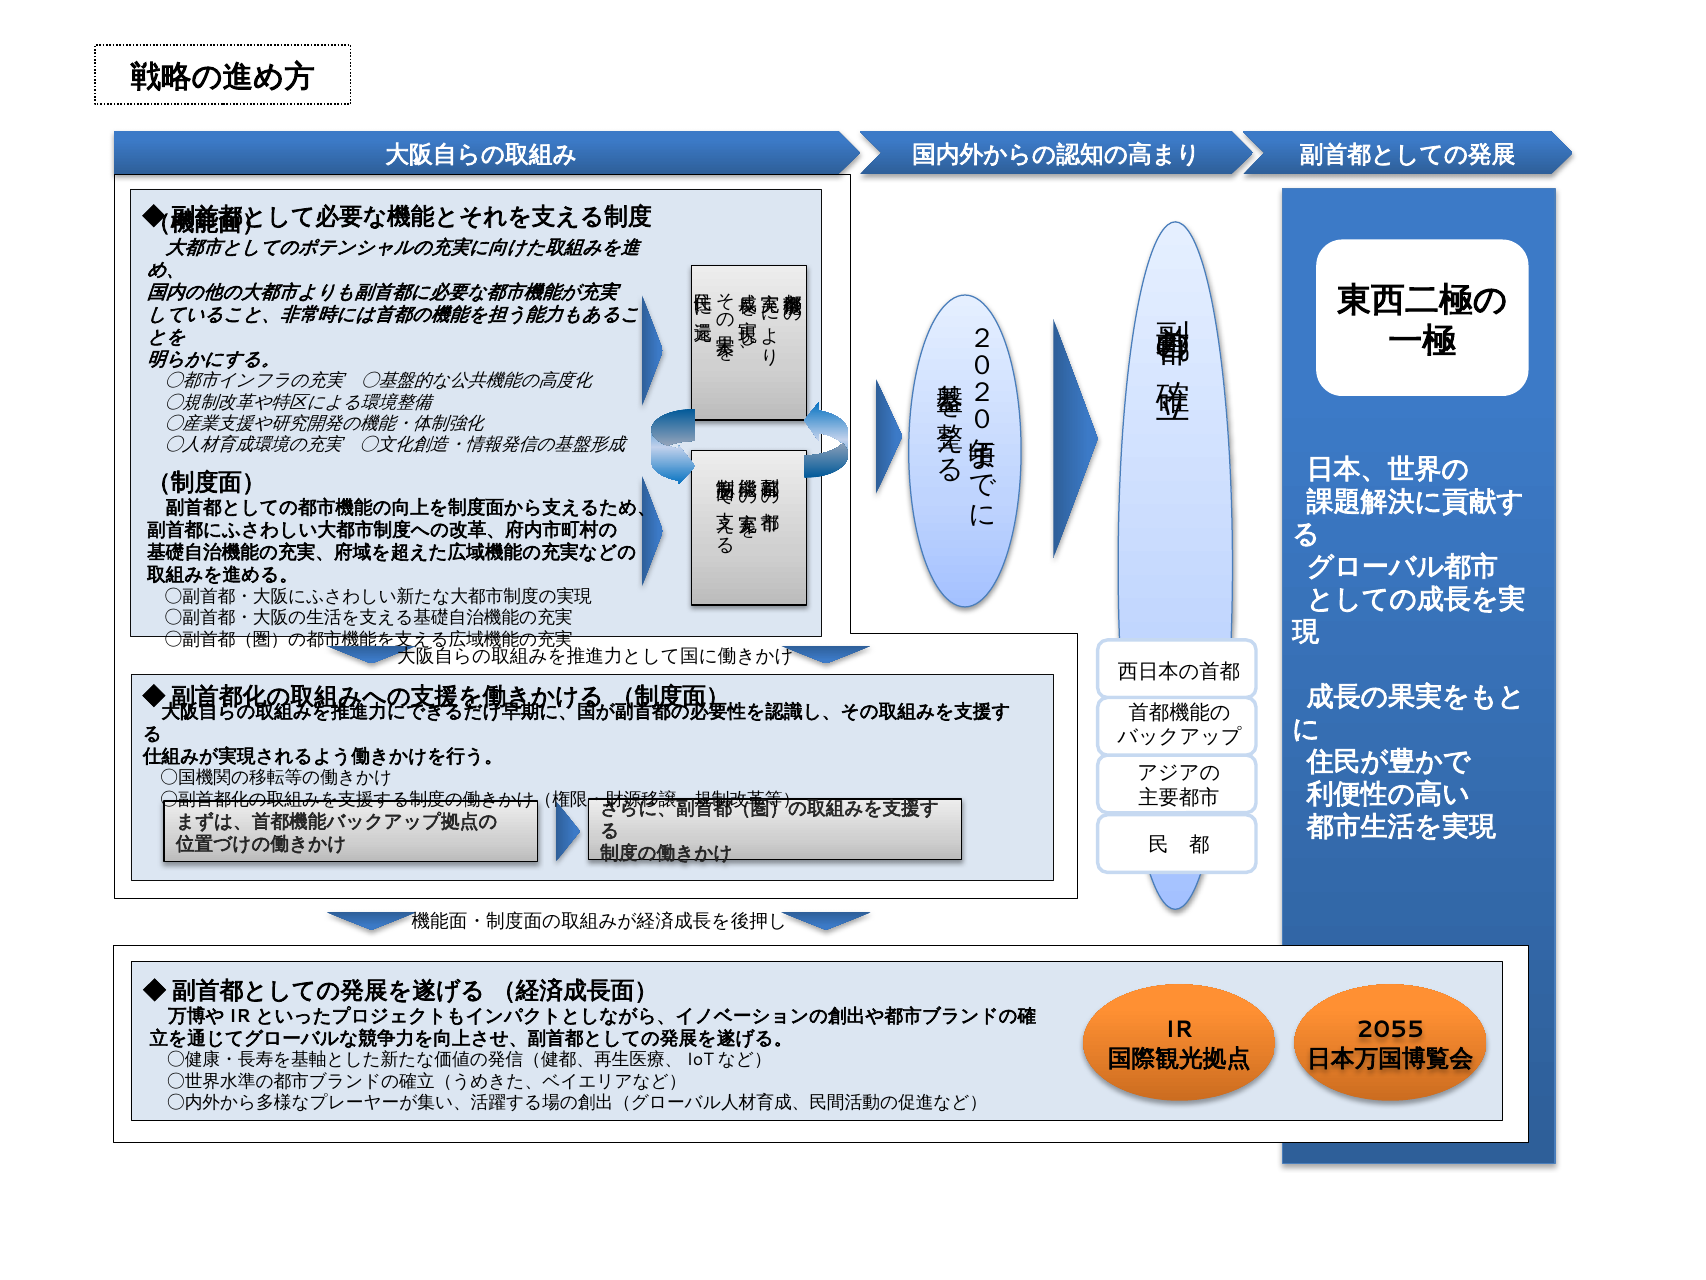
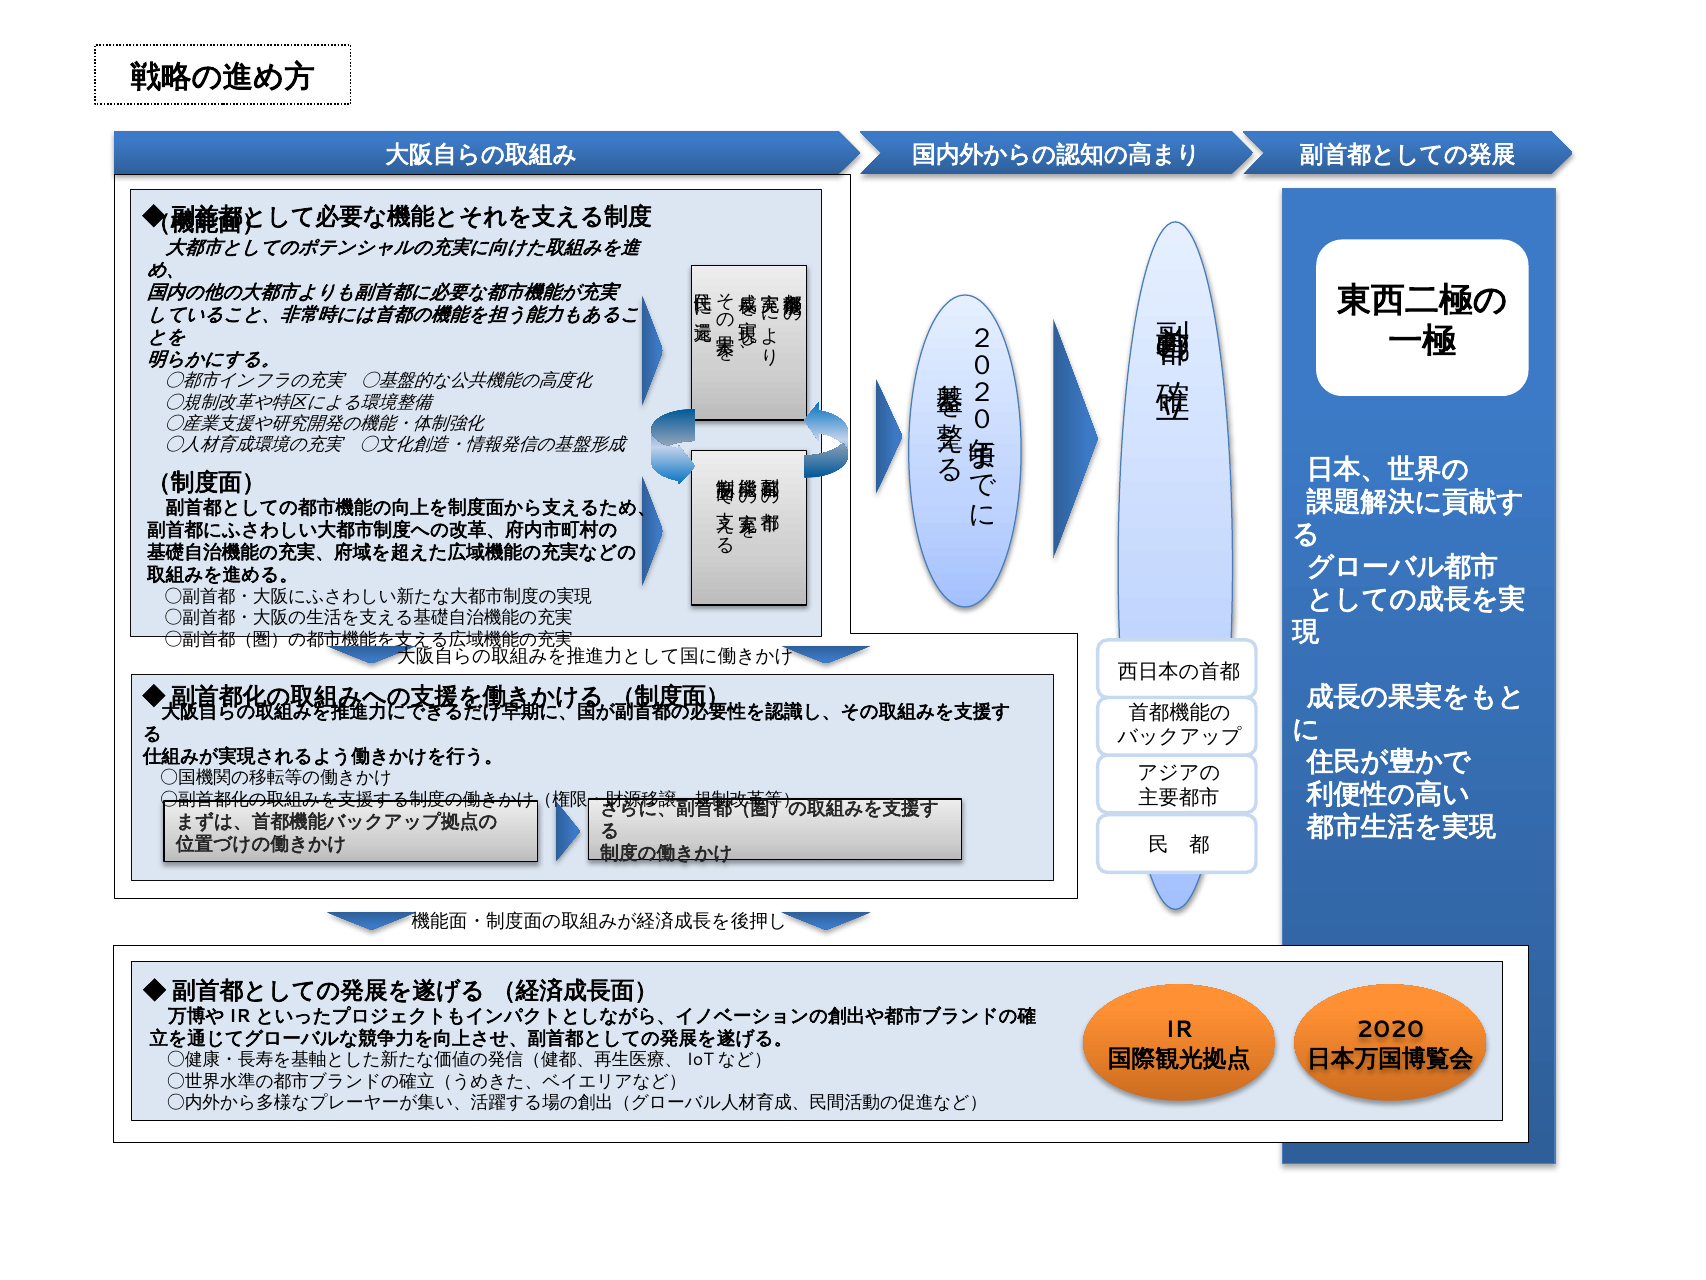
2055: 2055 -> 2020
